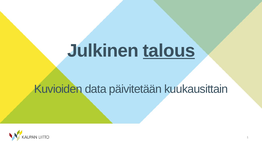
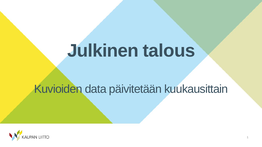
talous underline: present -> none
